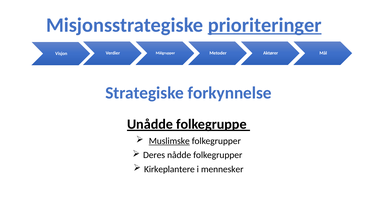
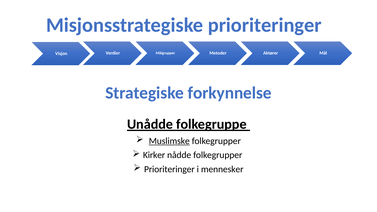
prioriteringer at (265, 25) underline: present -> none
Deres: Deres -> Kirker
Kirkeplantere at (169, 169): Kirkeplantere -> Prioriteringer
